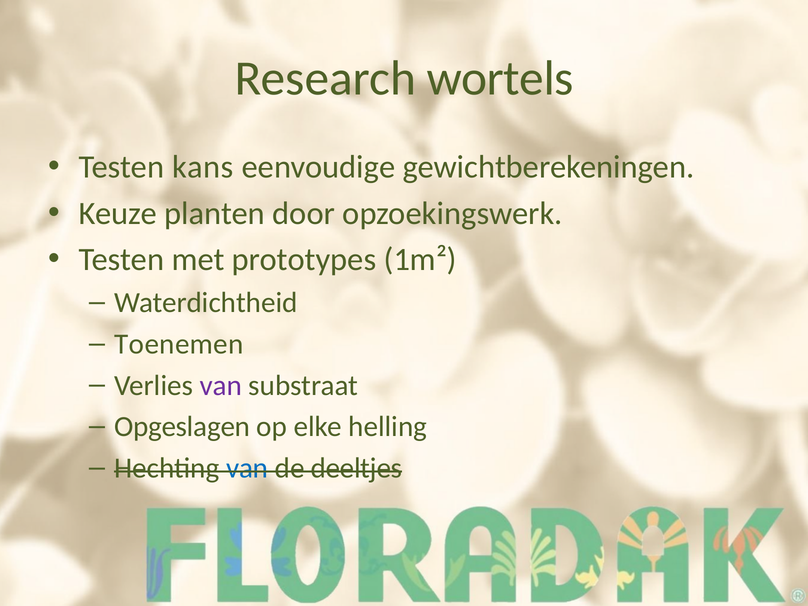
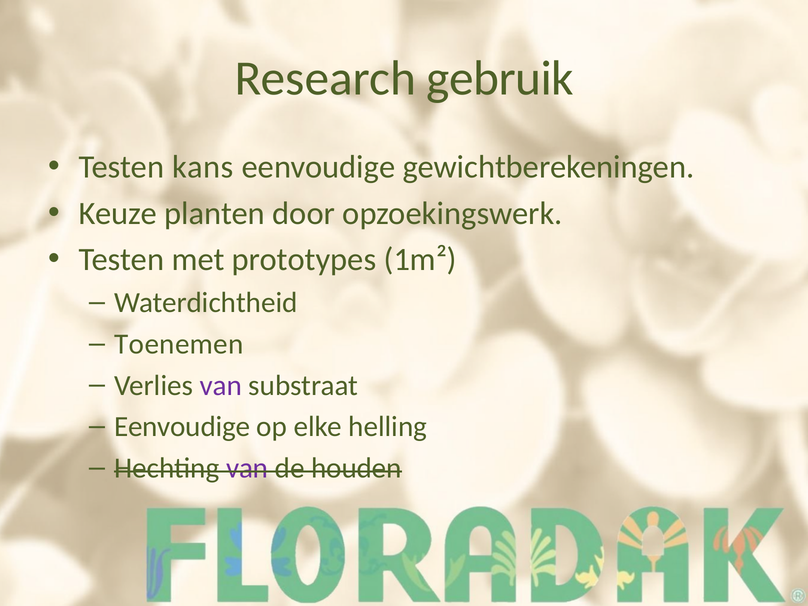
wortels: wortels -> gebruik
Opgeslagen at (182, 427): Opgeslagen -> Eenvoudige
van at (247, 468) colour: blue -> purple
deeltjes: deeltjes -> houden
